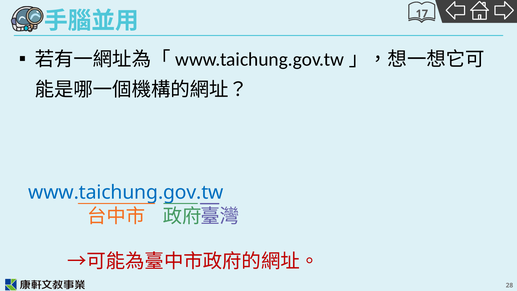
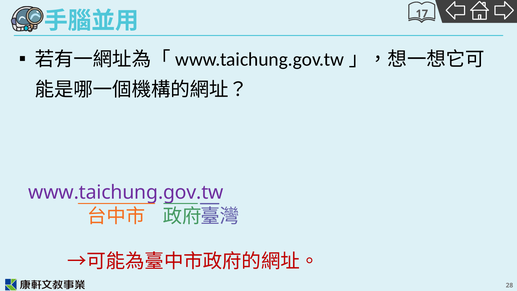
www.taichung.gov.tw colour: blue -> purple
